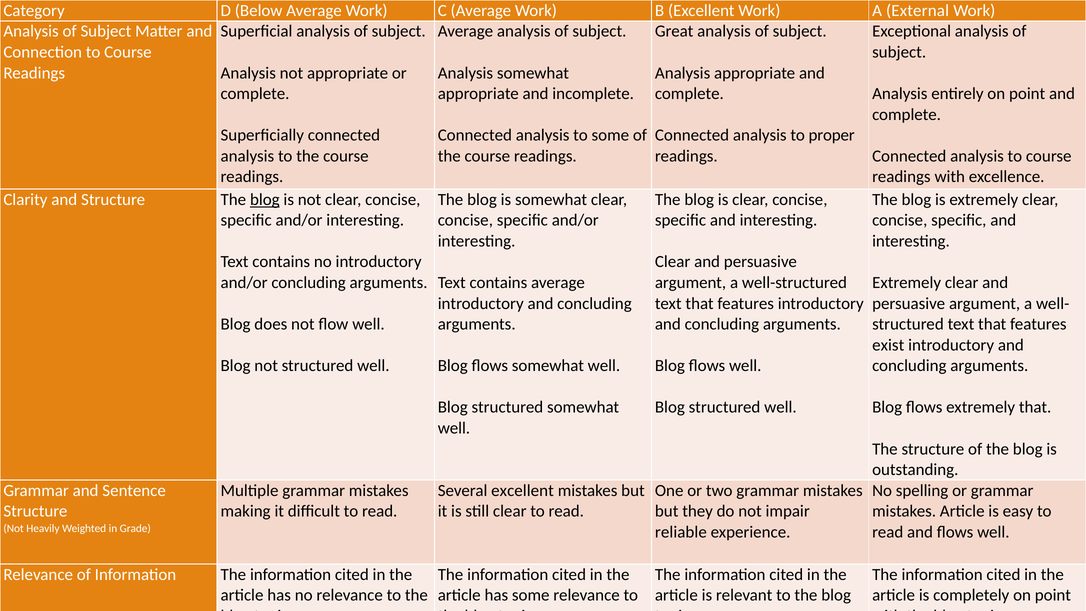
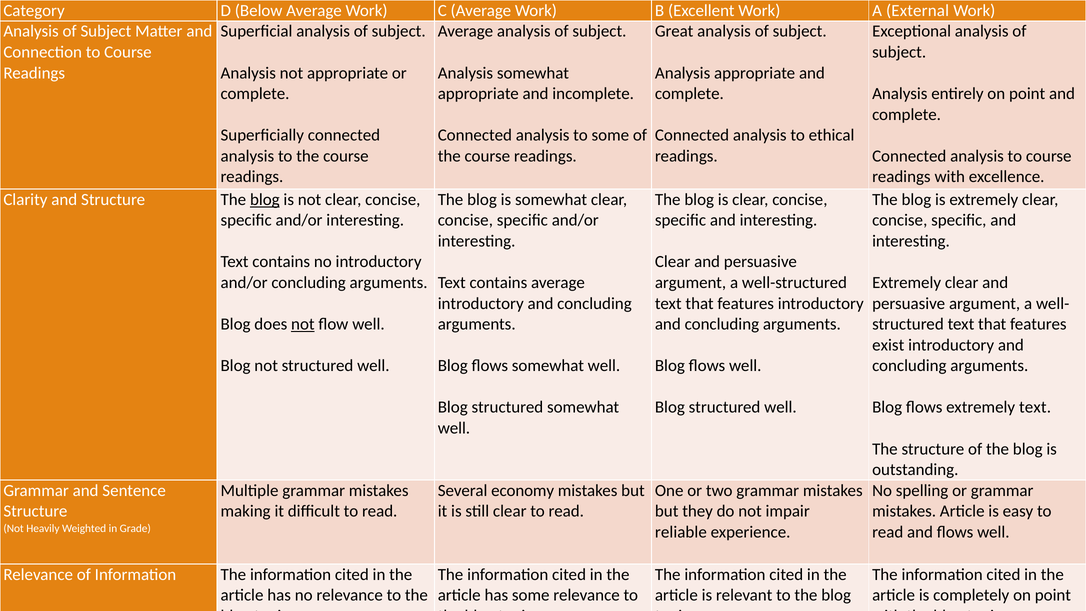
to proper: proper -> ethical
not at (303, 324) underline: none -> present
extremely that: that -> text
Several excellent: excellent -> economy
